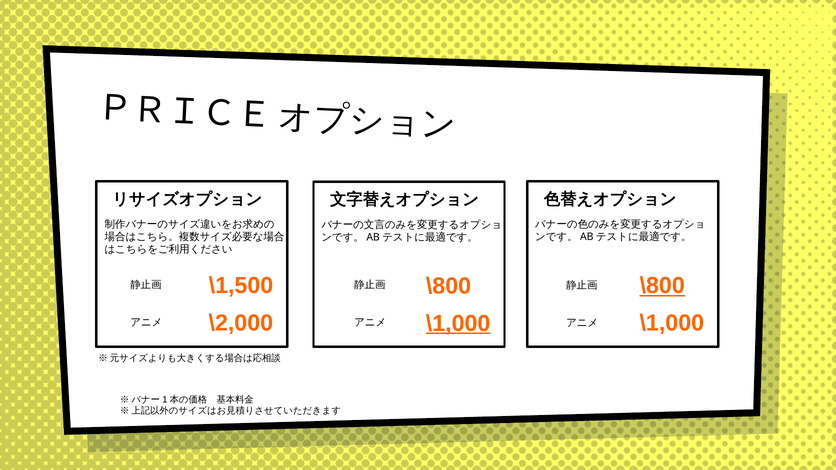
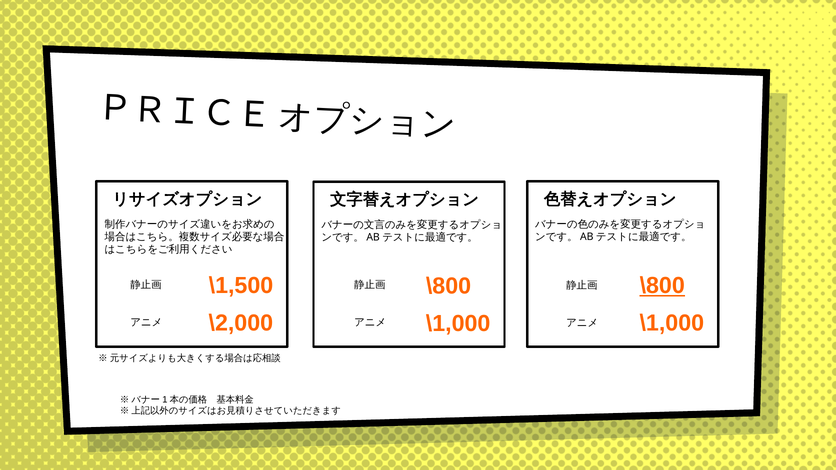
\1,000 at (458, 324) underline: present -> none
